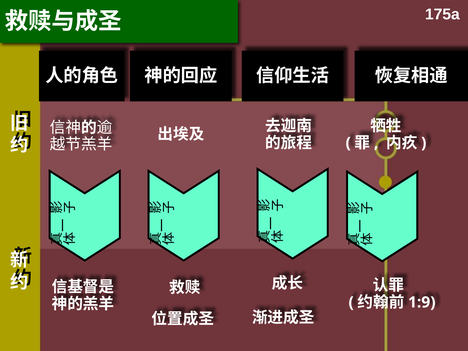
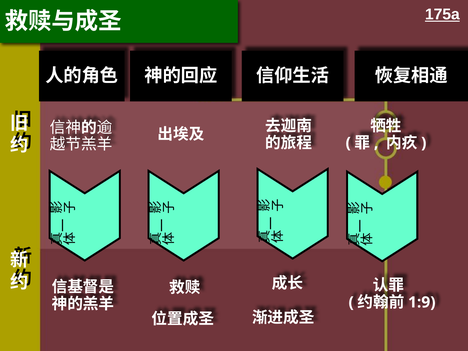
175a underline: none -> present
